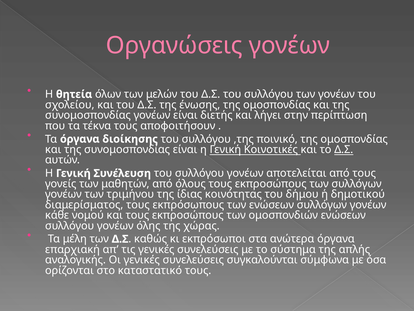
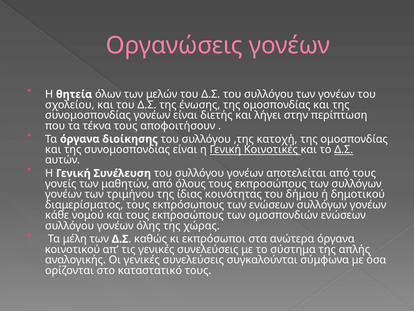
ποινικό: ποινικό -> κατοχή
επαρχιακή: επαρχιακή -> κοινοτικού
